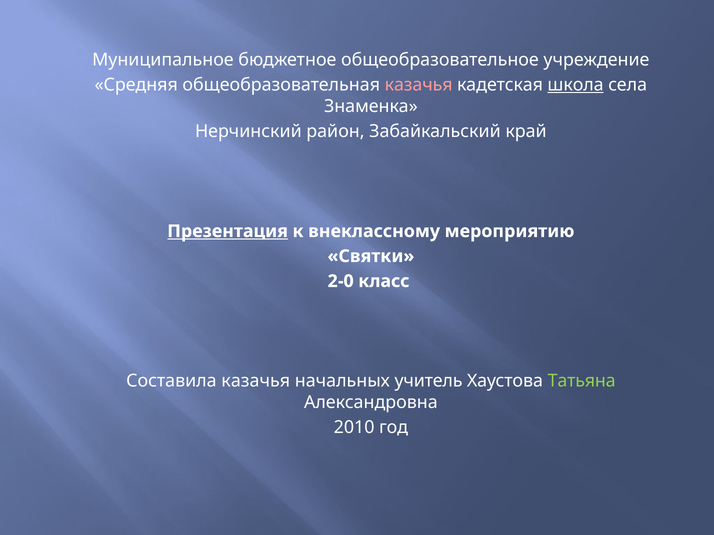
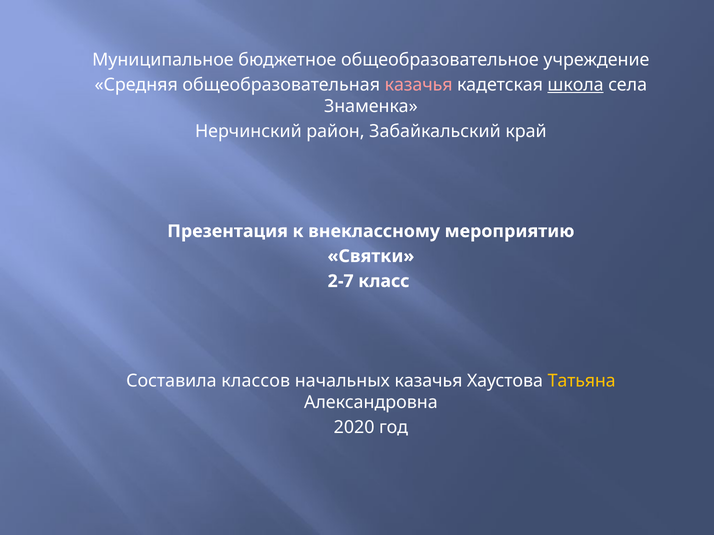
Презентация underline: present -> none
2-0: 2-0 -> 2-7
Составила казачья: казачья -> классов
начальных учитель: учитель -> казачья
Татьяна colour: light green -> yellow
2010: 2010 -> 2020
